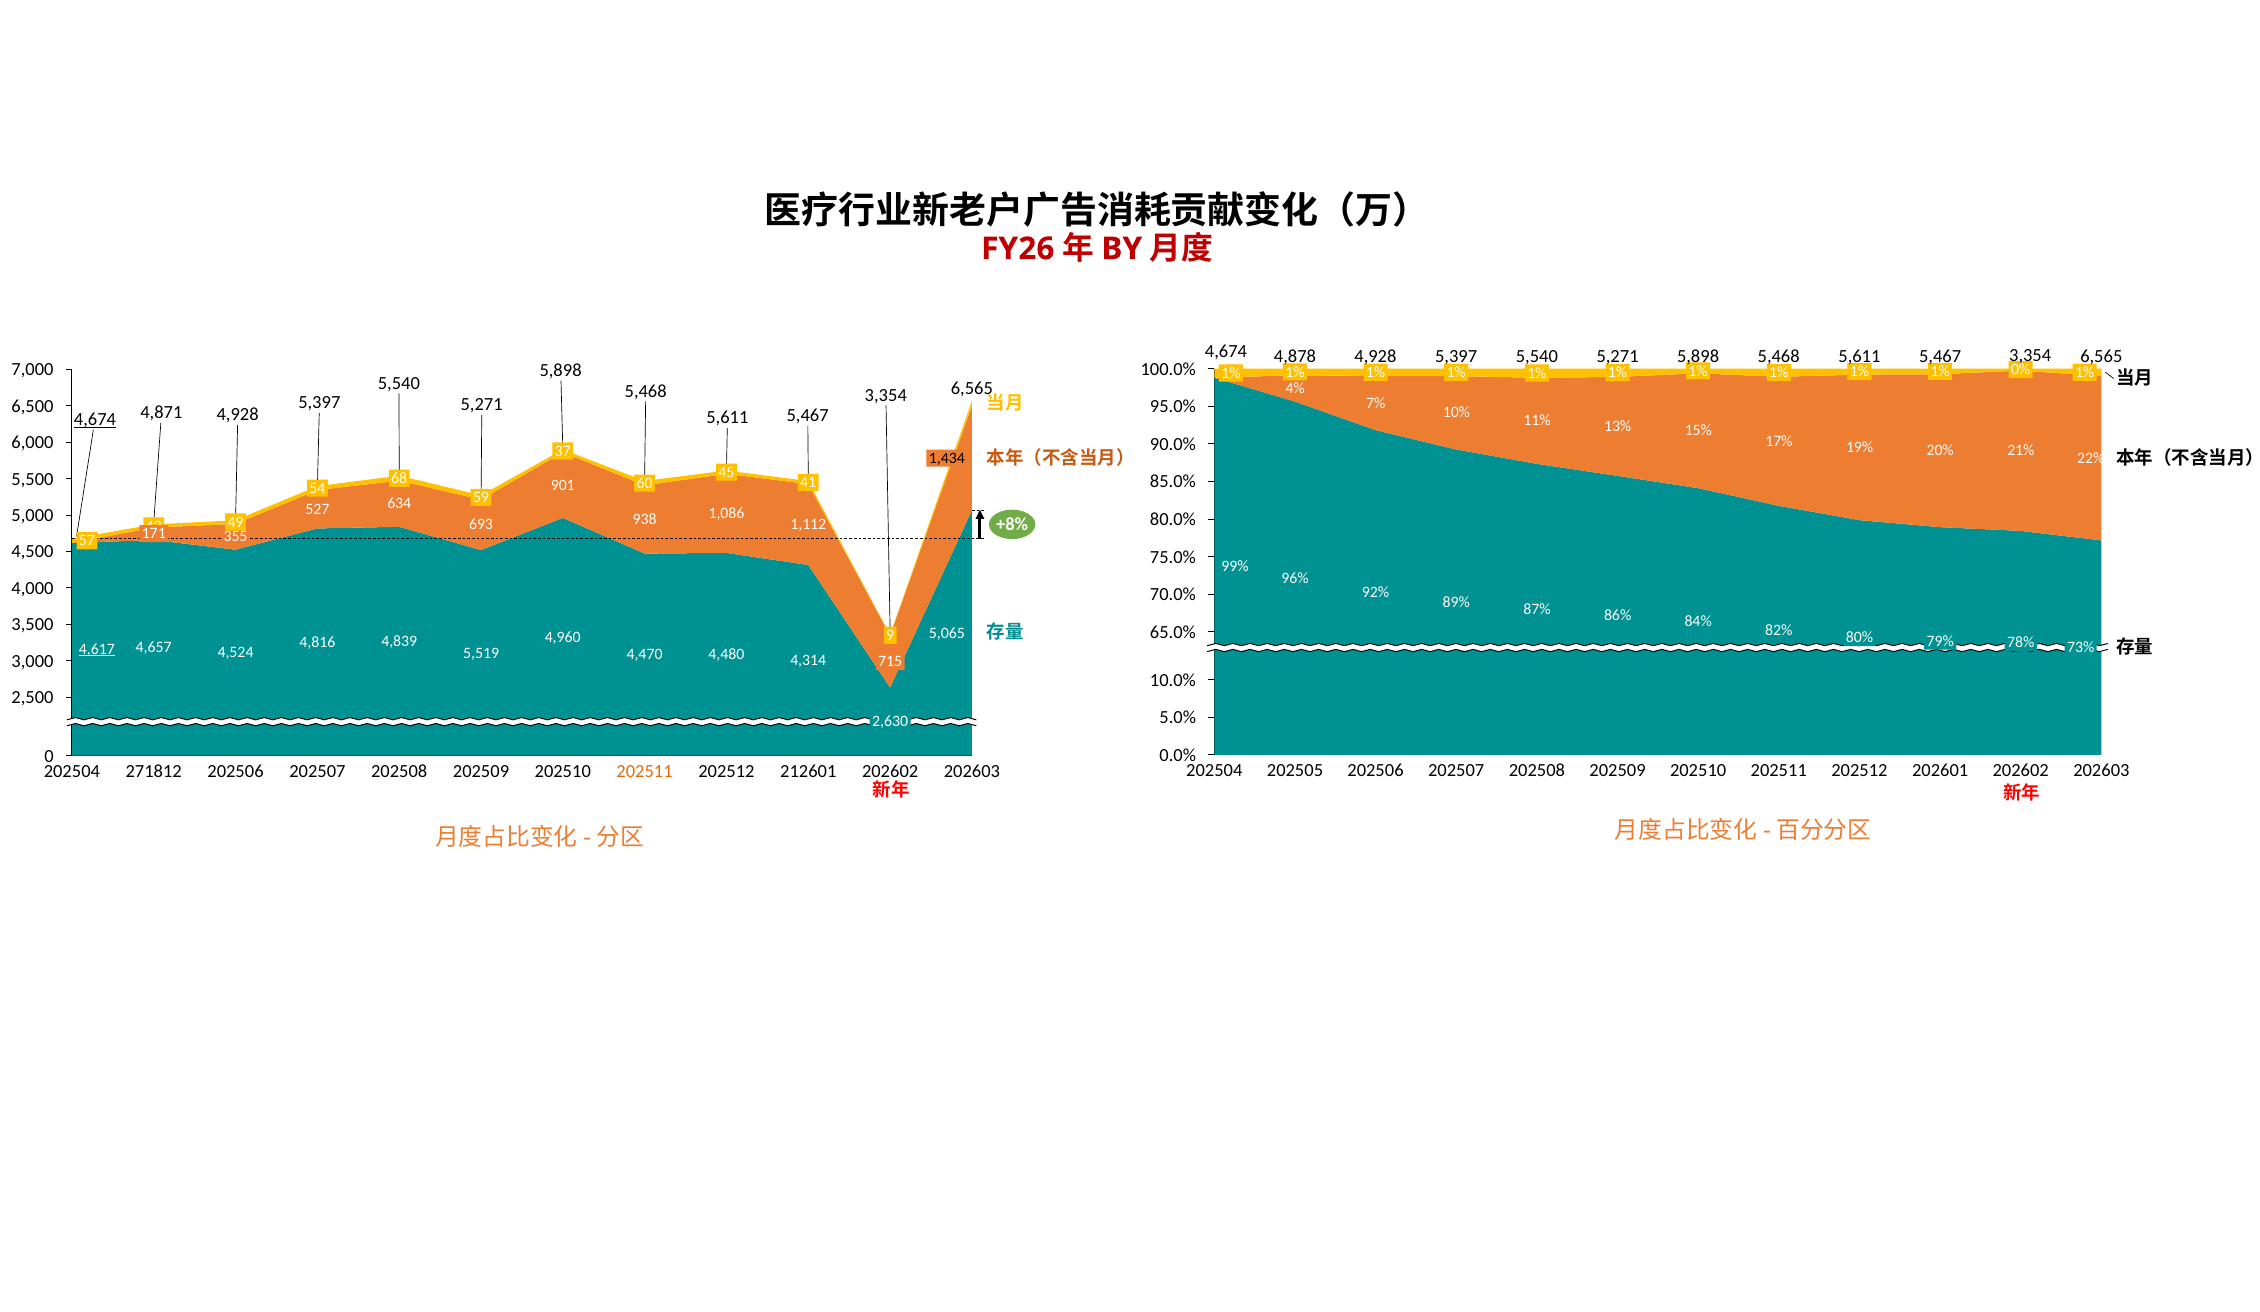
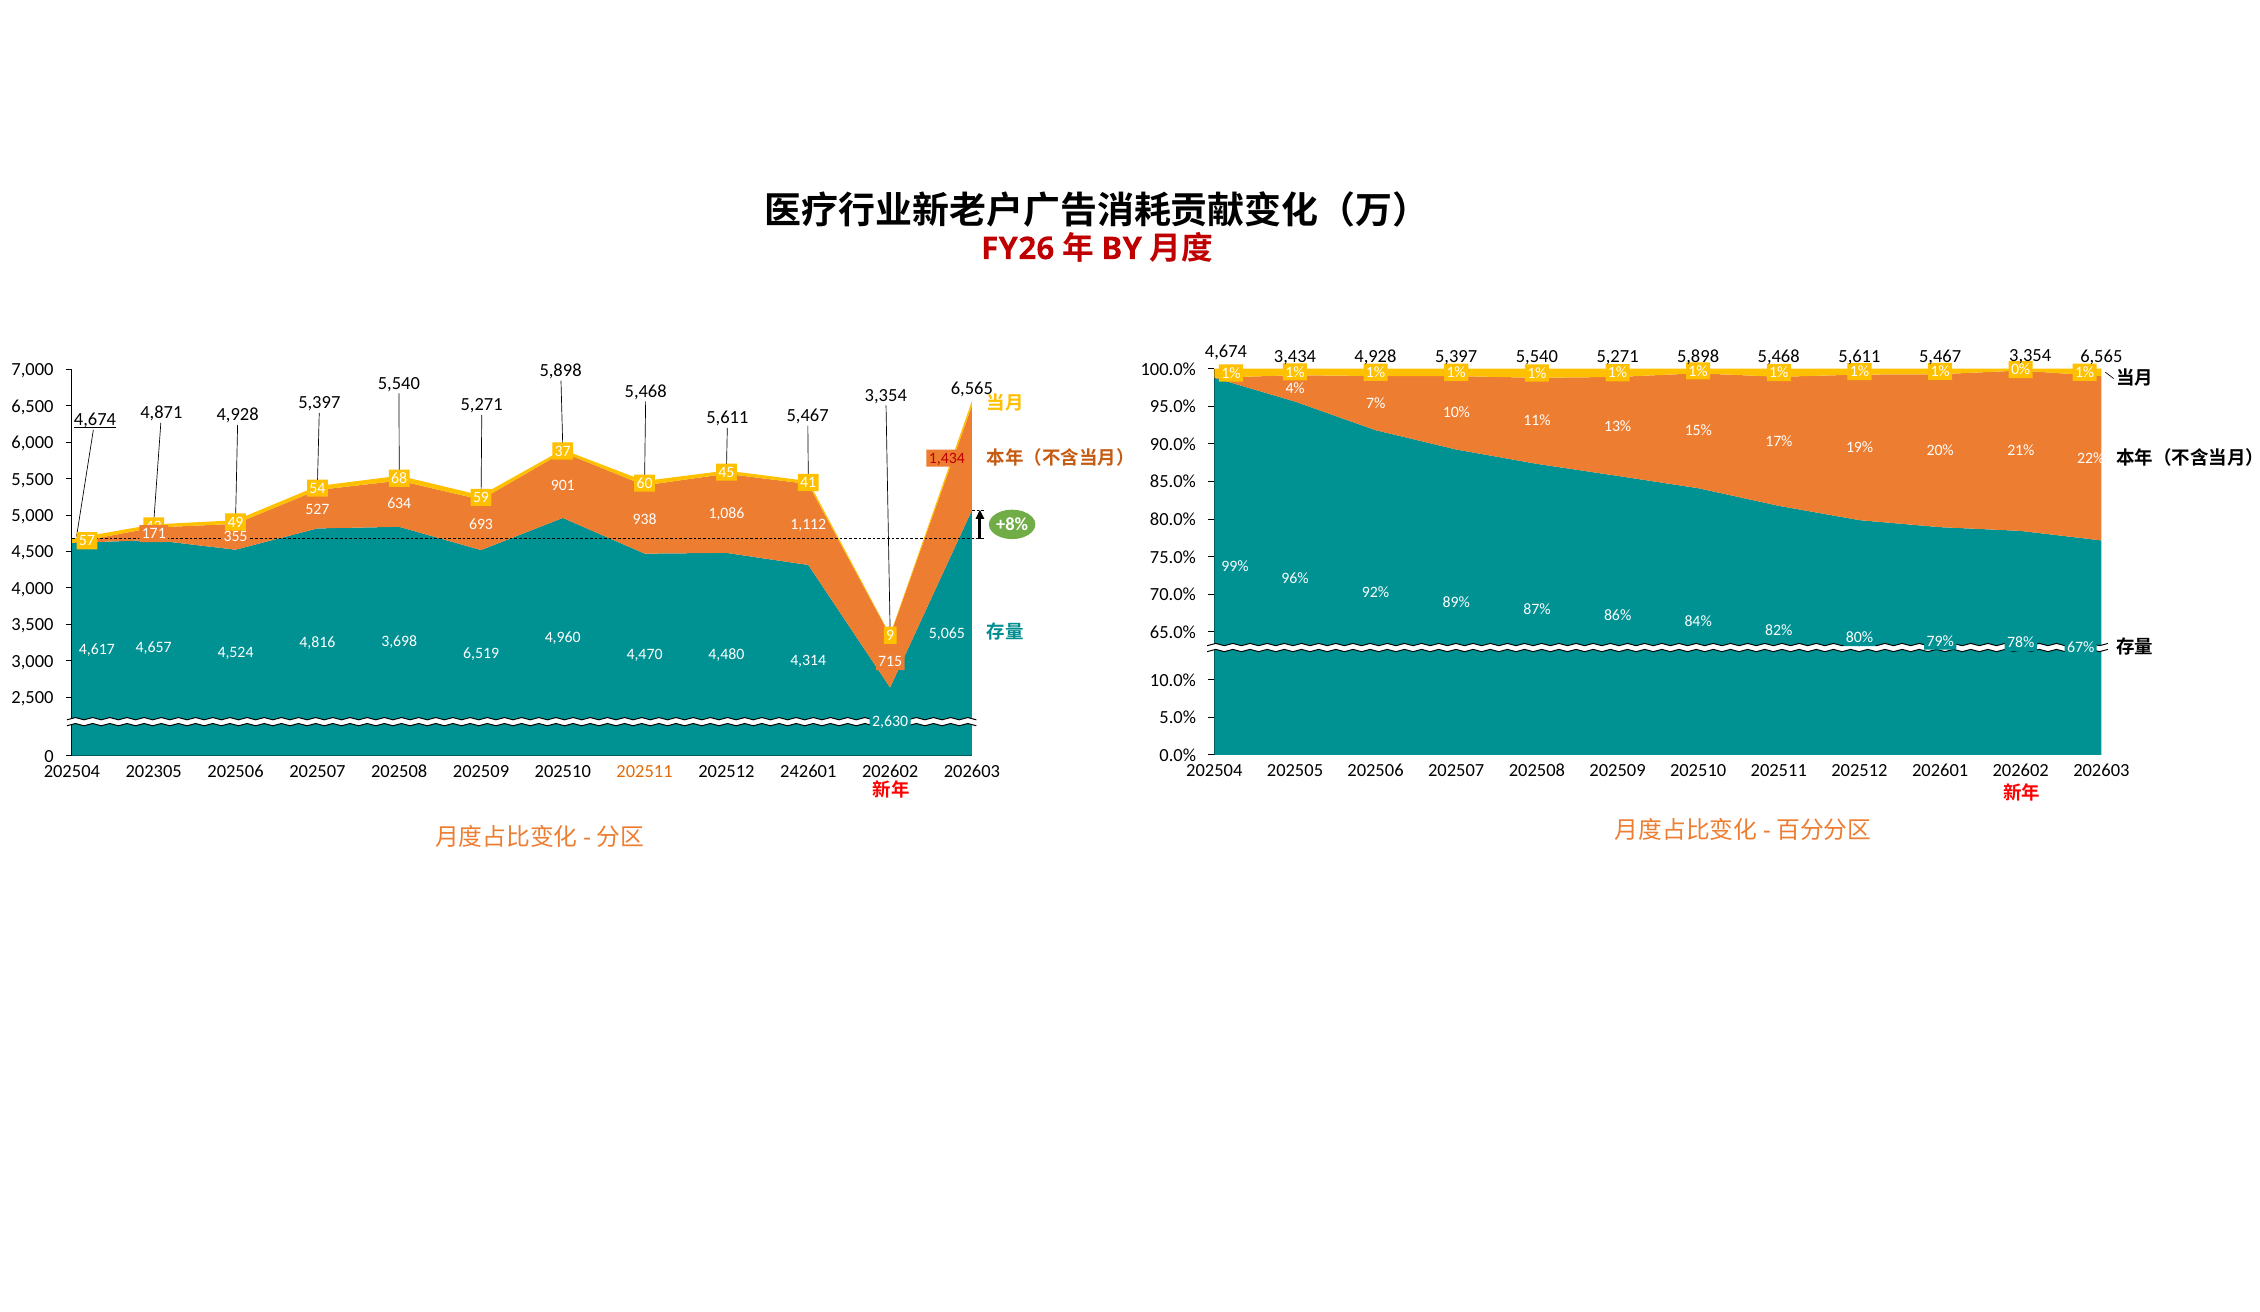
4,878: 4,878 -> 3,434
1,434 colour: black -> red
4,839: 4,839 -> 3,698
73%: 73% -> 67%
4,617 underline: present -> none
5,519: 5,519 -> 6,519
271812: 271812 -> 202305
212601: 212601 -> 242601
